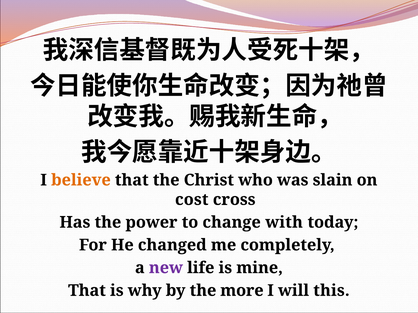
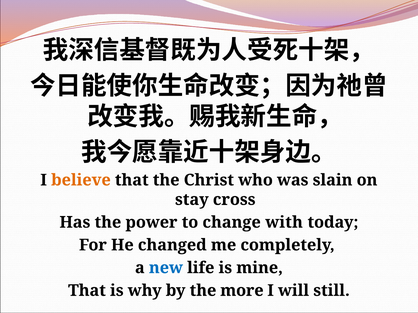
cost: cost -> stay
new colour: purple -> blue
this: this -> still
